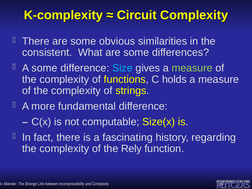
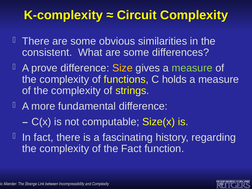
A some: some -> prove
Size colour: light blue -> yellow
the Rely: Rely -> Fact
